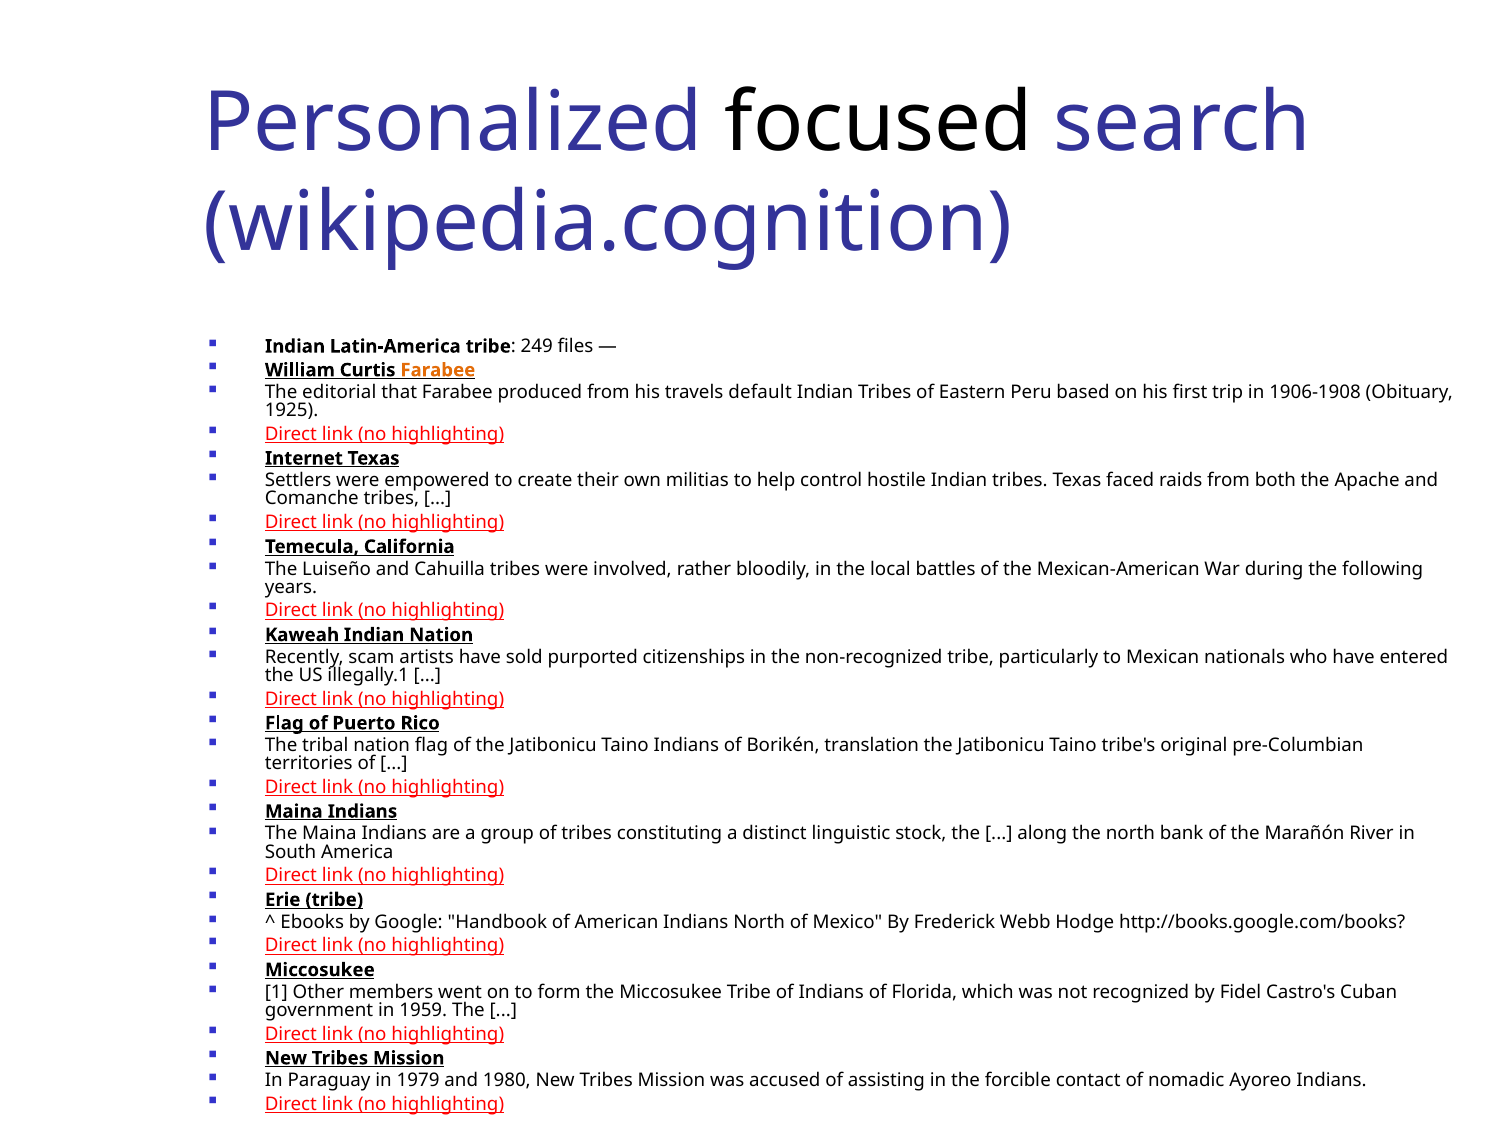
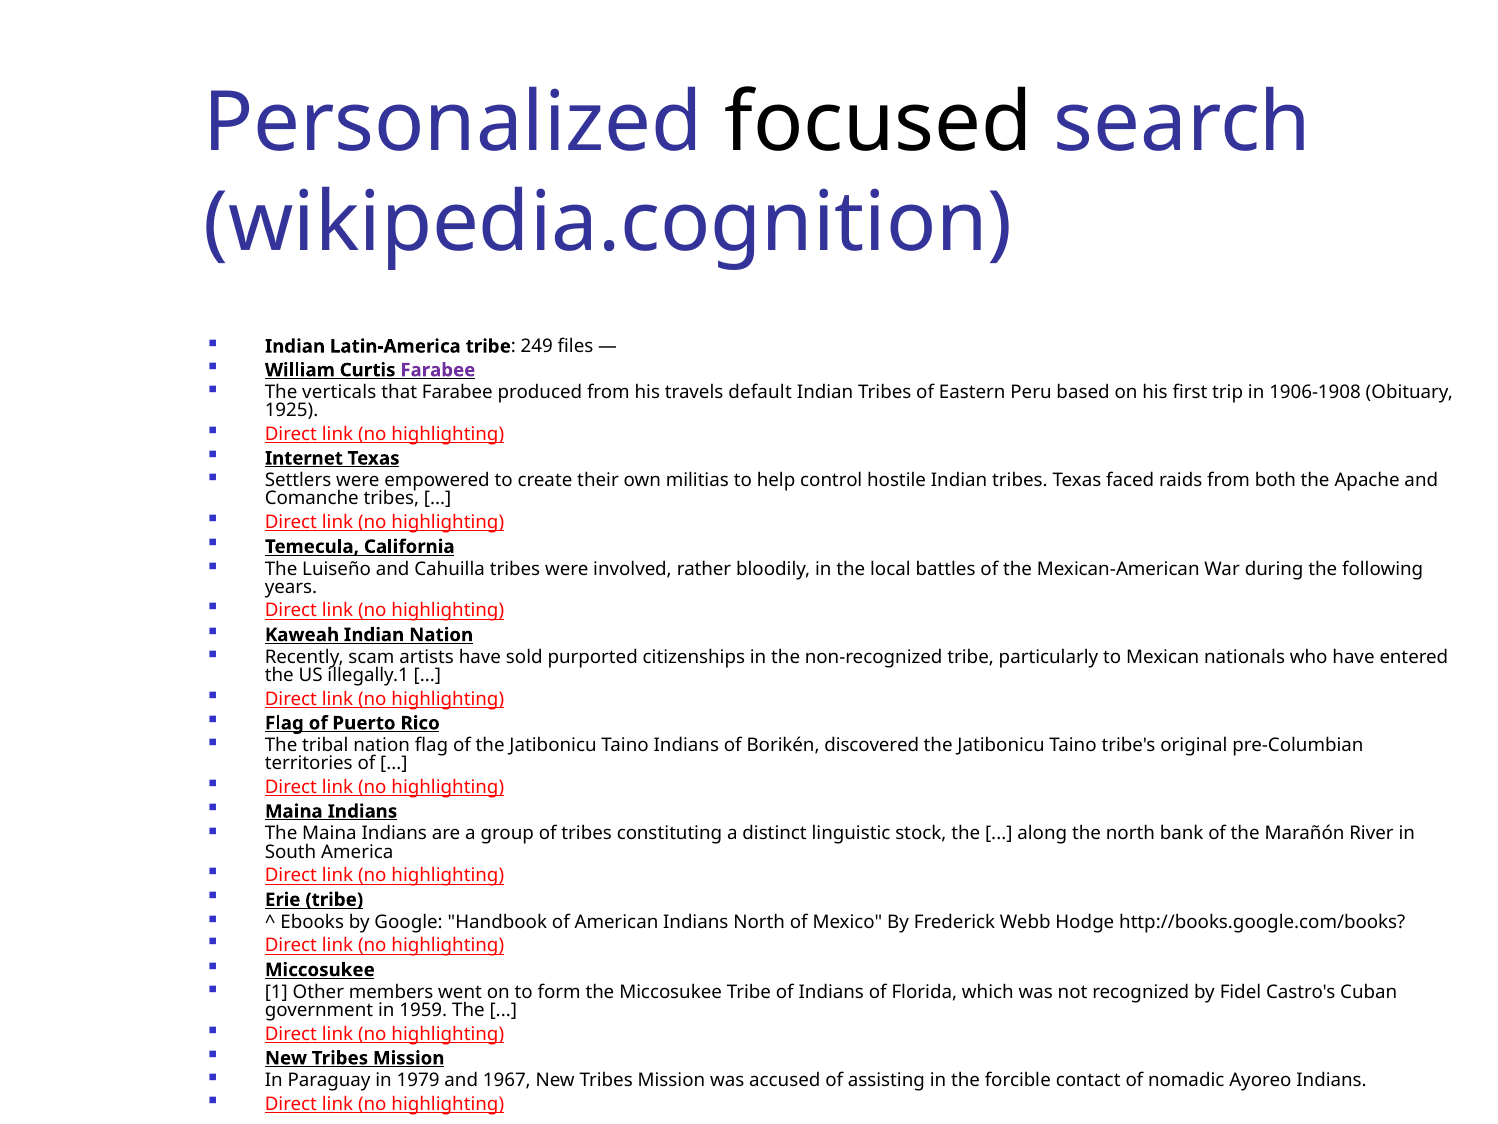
Farabee at (438, 370) colour: orange -> purple
editorial: editorial -> verticals
translation: translation -> discovered
1980: 1980 -> 1967
